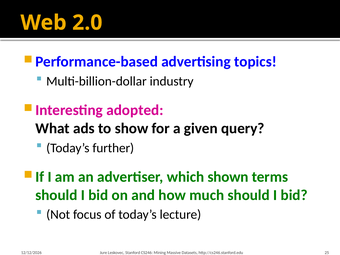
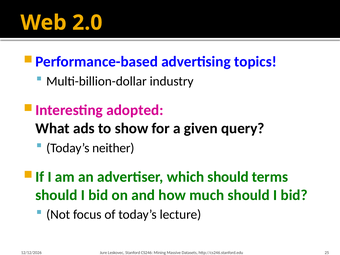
further: further -> neither
which shown: shown -> should
